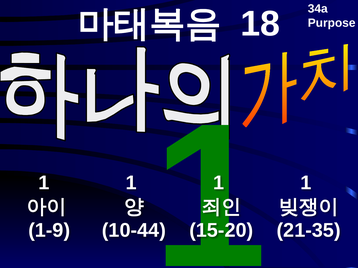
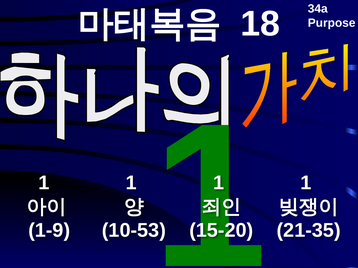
10-44: 10-44 -> 10-53
